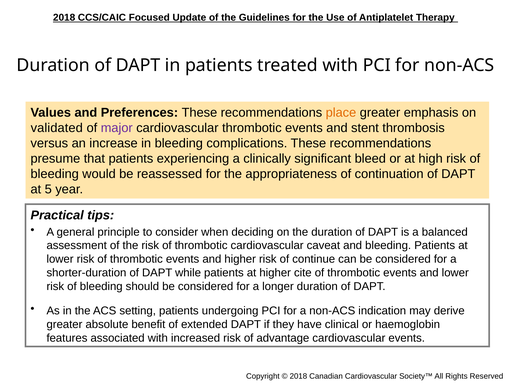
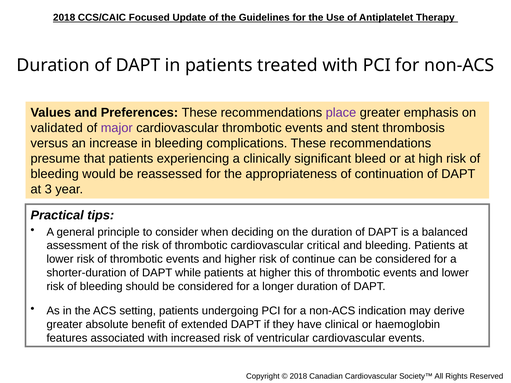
place colour: orange -> purple
5: 5 -> 3
caveat: caveat -> critical
cite: cite -> this
advantage: advantage -> ventricular
